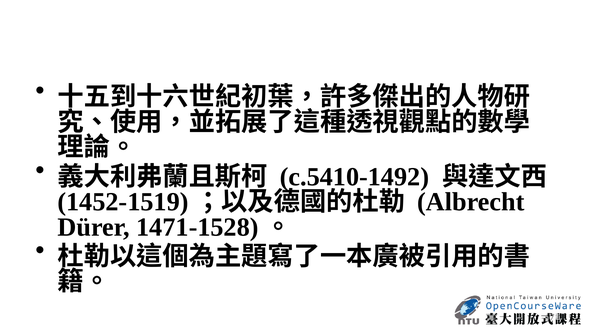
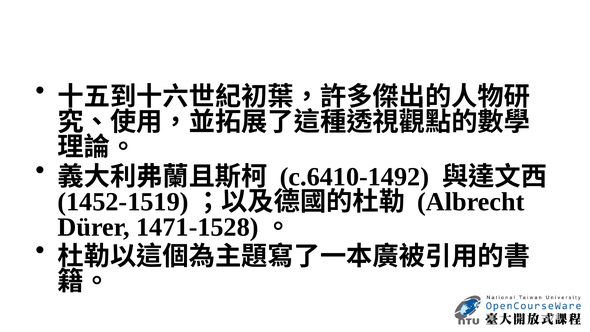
c.5410-1492: c.5410-1492 -> c.6410-1492
